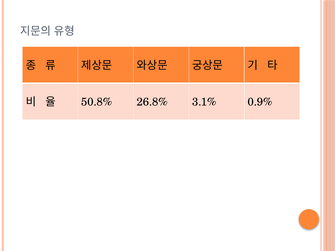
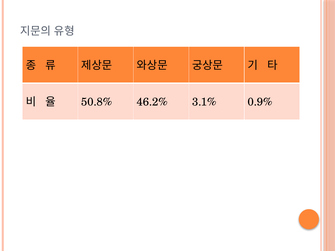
26.8%: 26.8% -> 46.2%
